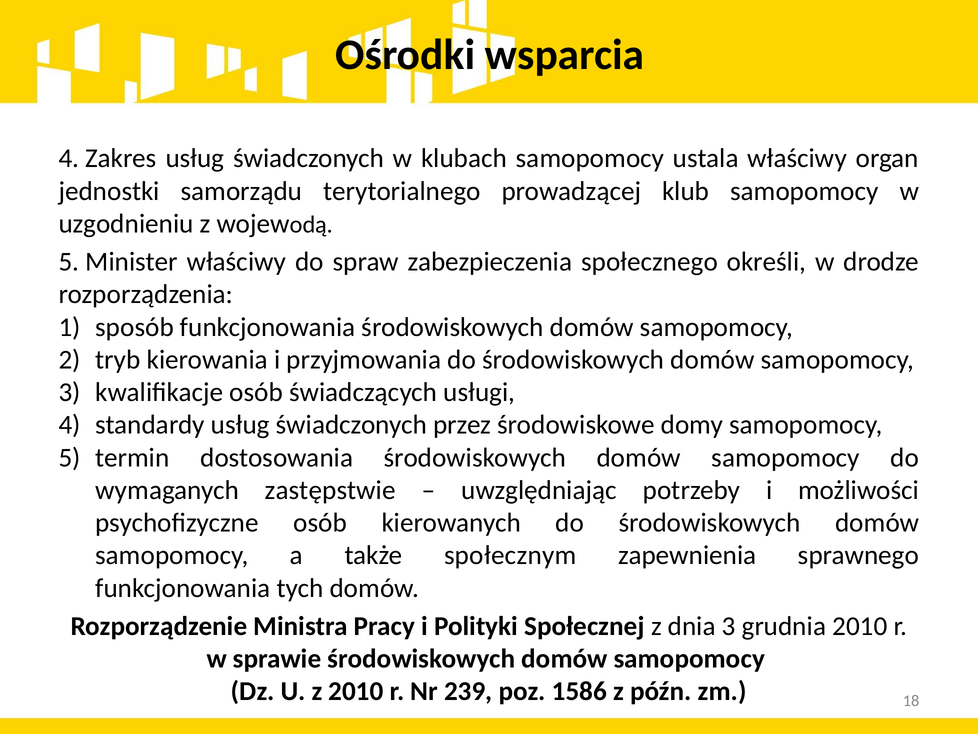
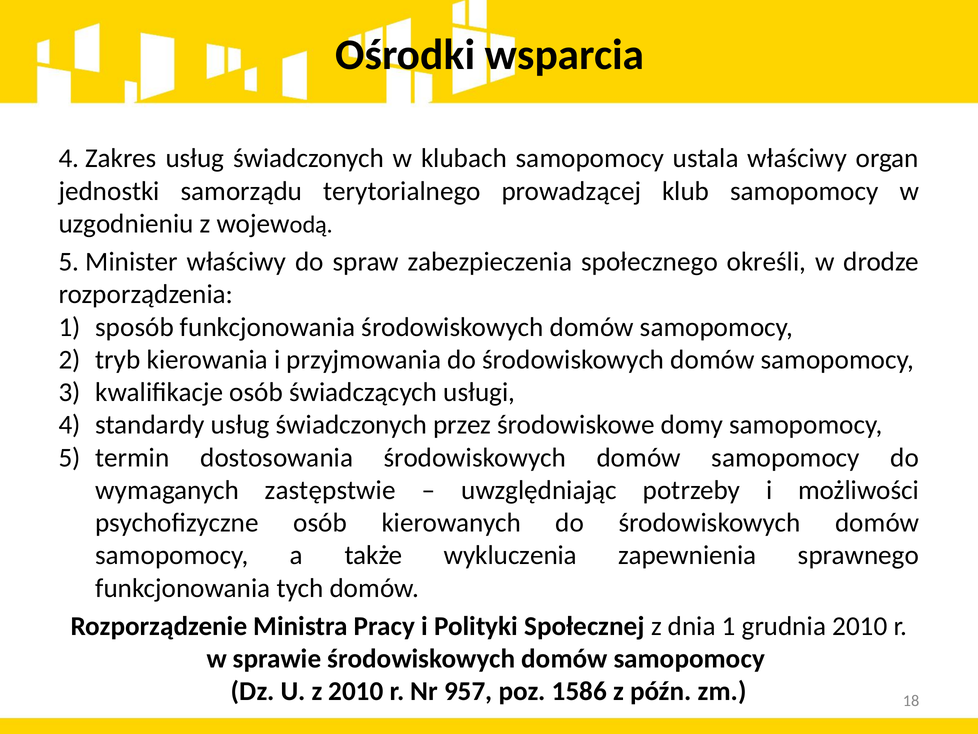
społecznym: społecznym -> wykluczenia
dnia 3: 3 -> 1
239: 239 -> 957
